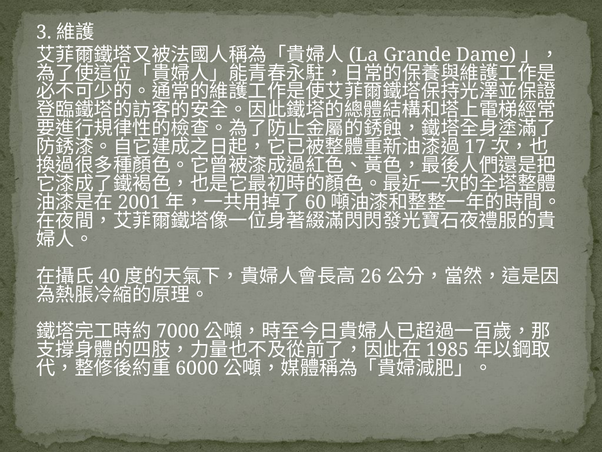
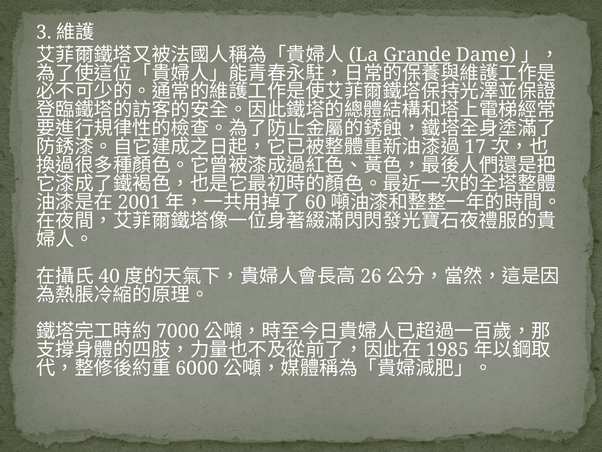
Grande underline: none -> present
